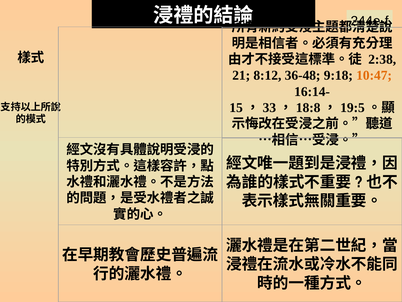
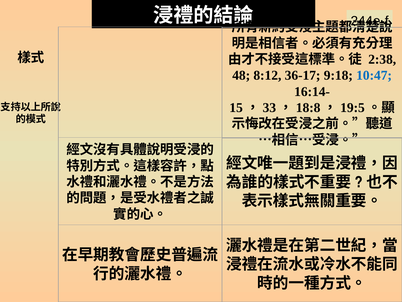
21: 21 -> 48
36-48: 36-48 -> 36-17
10:47 colour: orange -> blue
